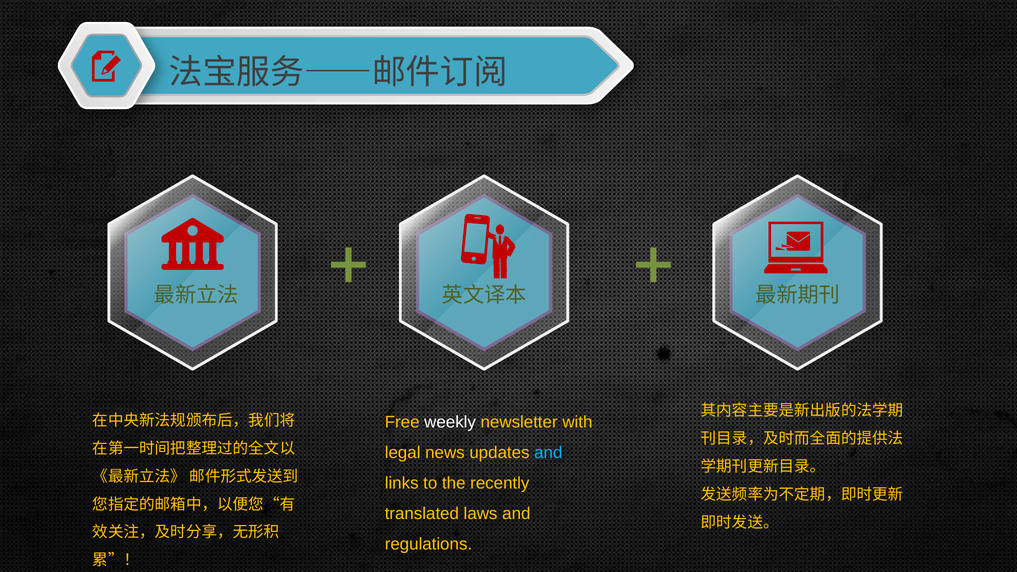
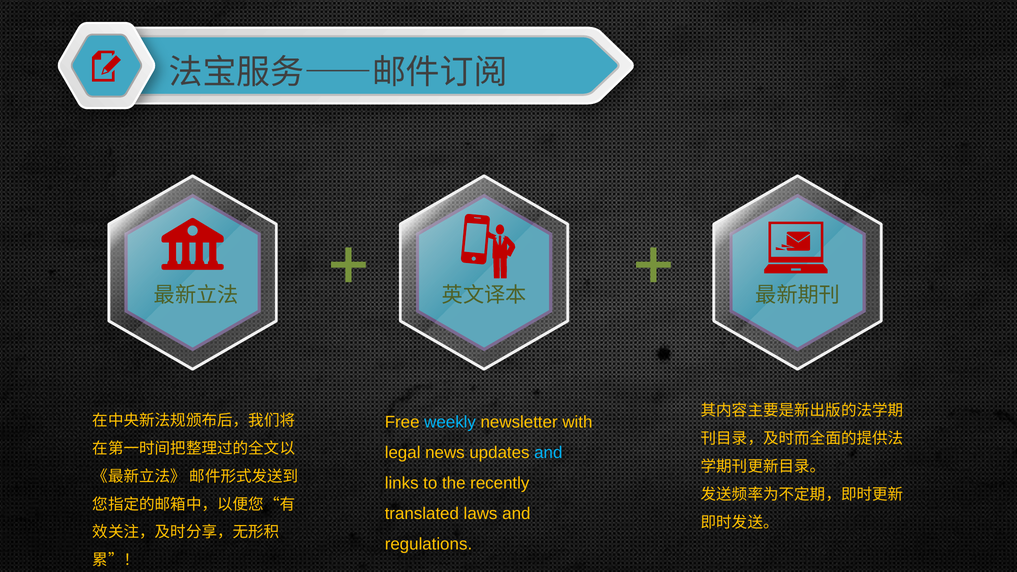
weekly colour: white -> light blue
